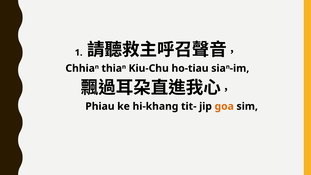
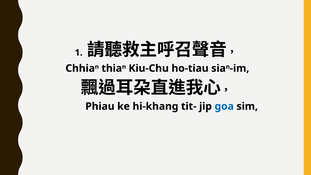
goa colour: orange -> blue
